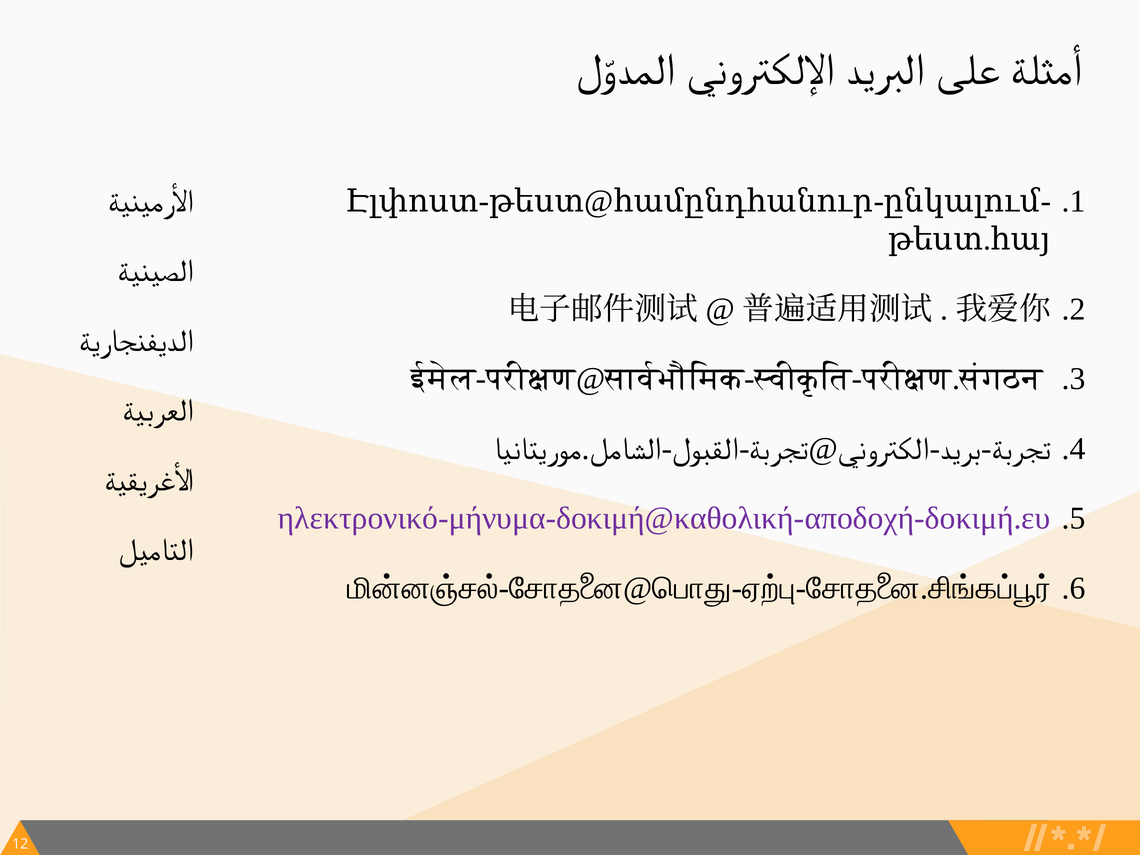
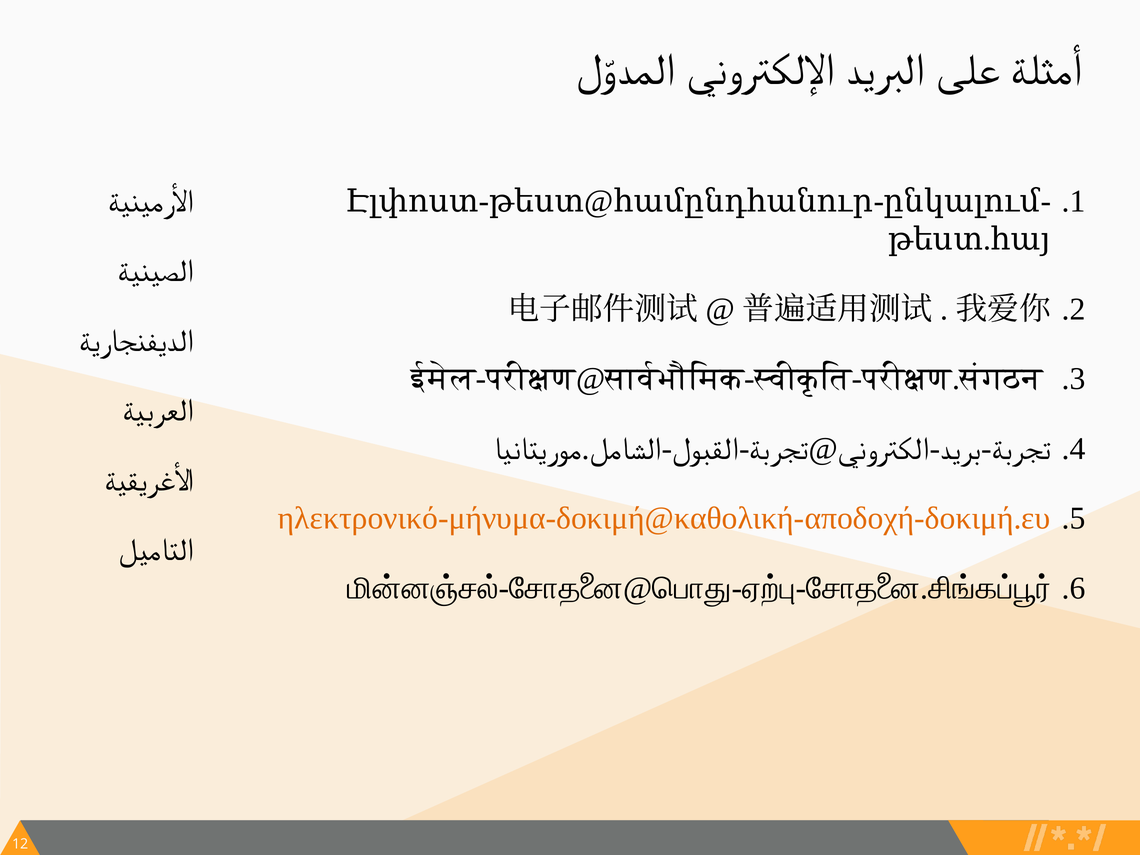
ηλεκτρονικό-μήνυμα-δοκιμή@καθολική-αποδοχή-δοκιμή.ευ colour: purple -> orange
